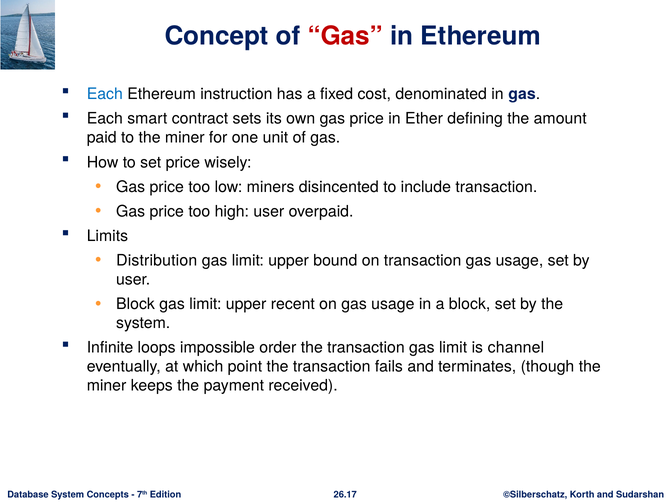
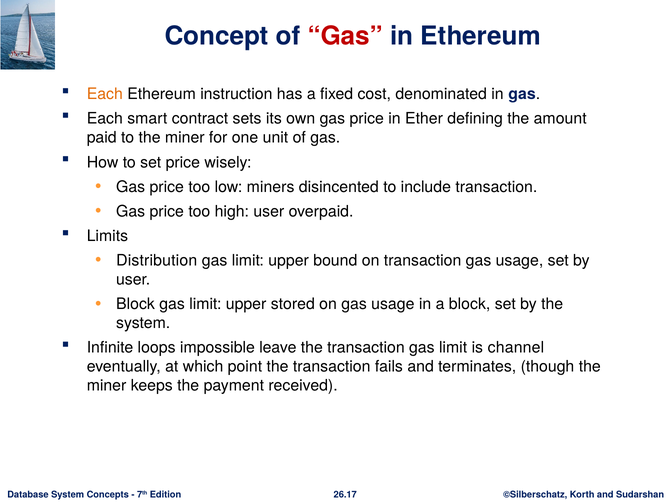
Each at (105, 94) colour: blue -> orange
recent: recent -> stored
order: order -> leave
